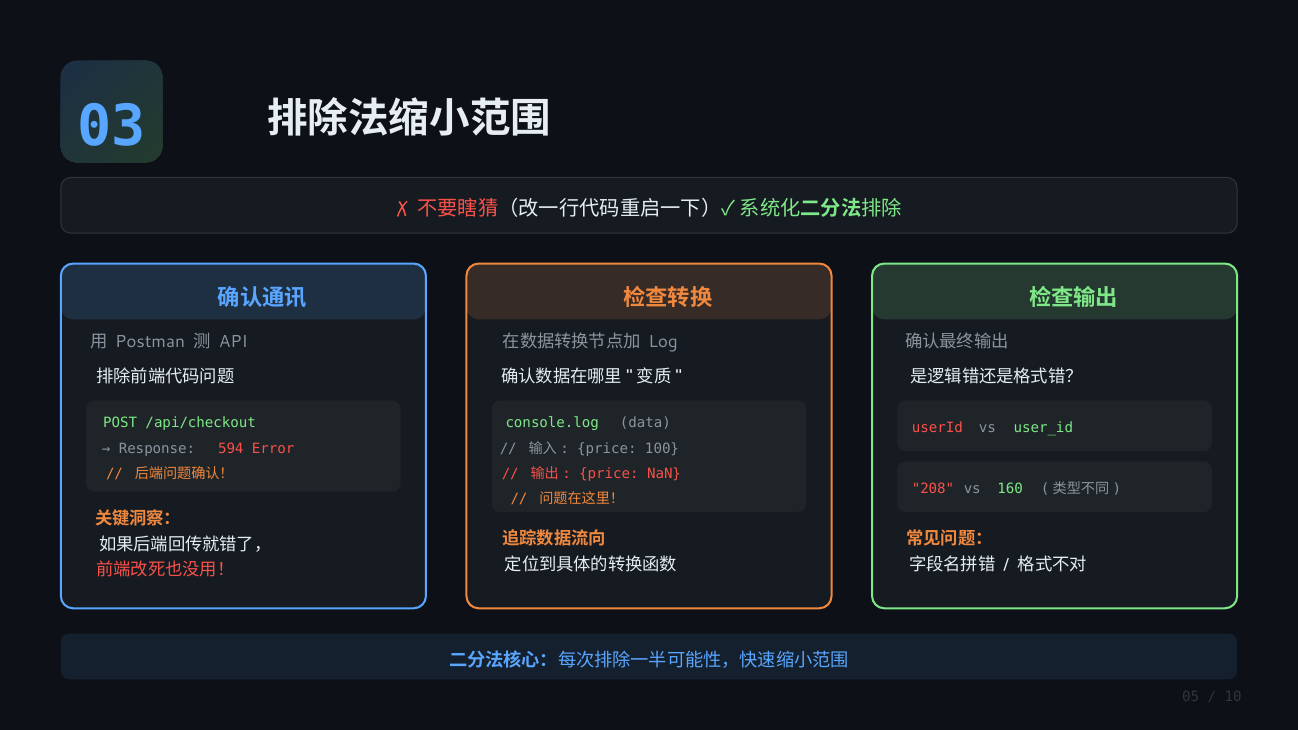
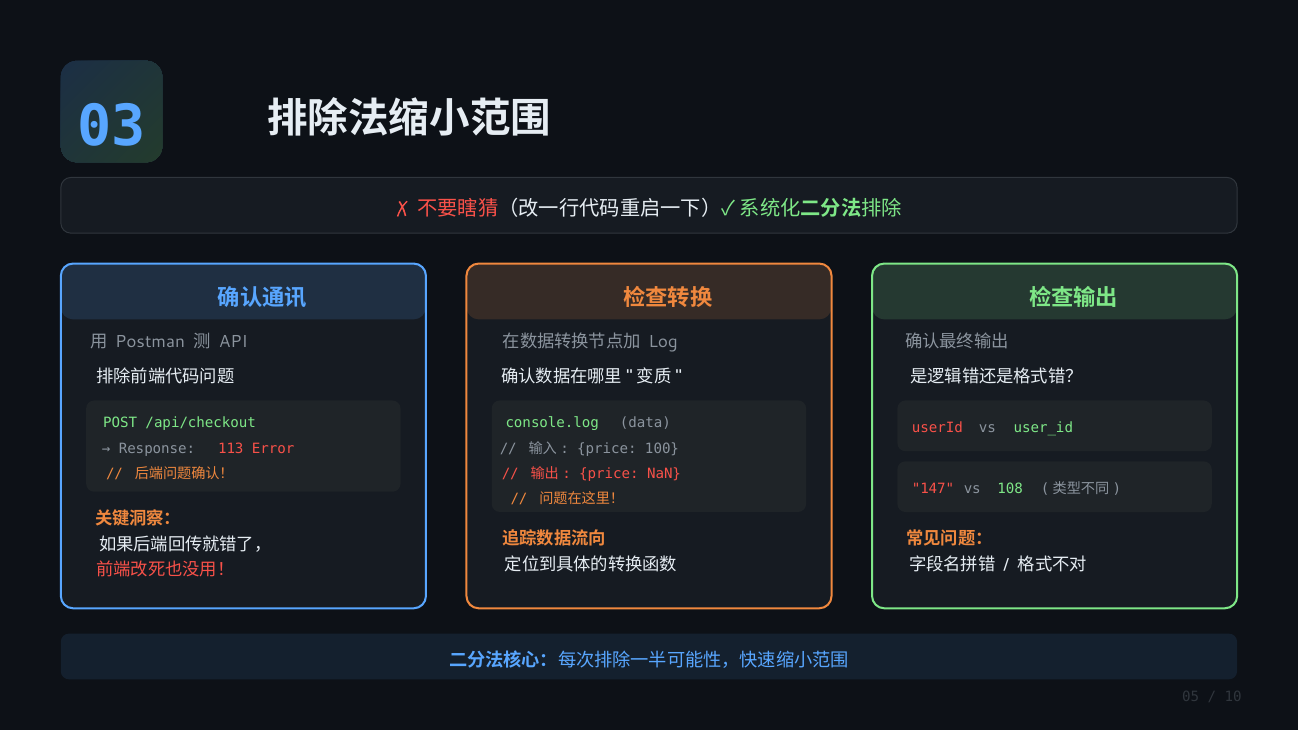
594: 594 -> 113
208: 208 -> 147
160: 160 -> 108
